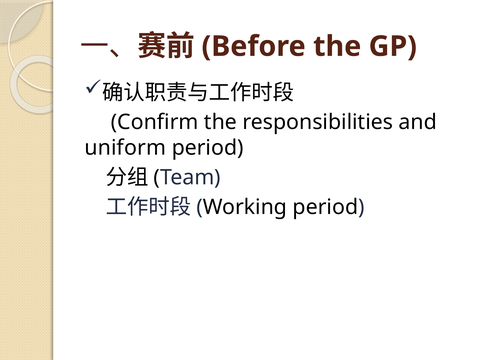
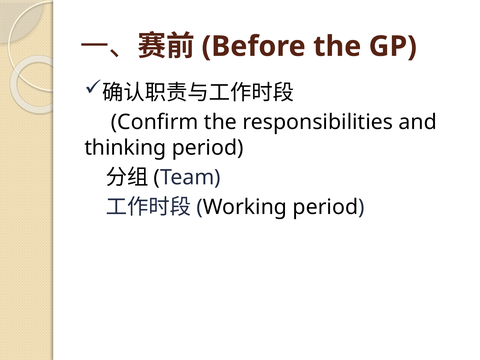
uniform: uniform -> thinking
